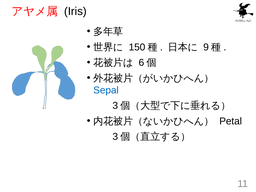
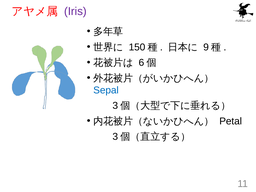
Iris colour: black -> purple
